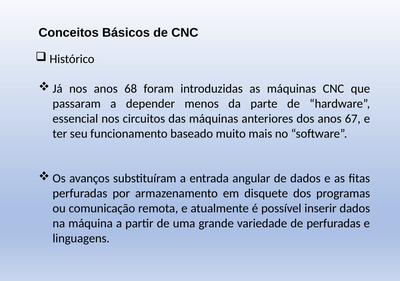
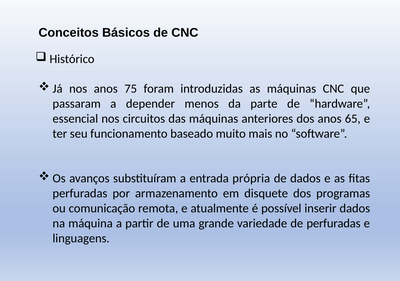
68: 68 -> 75
67: 67 -> 65
angular: angular -> própria
